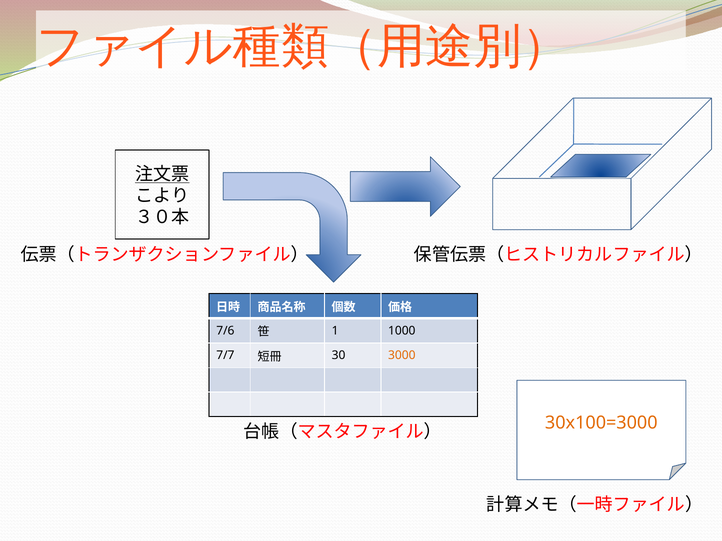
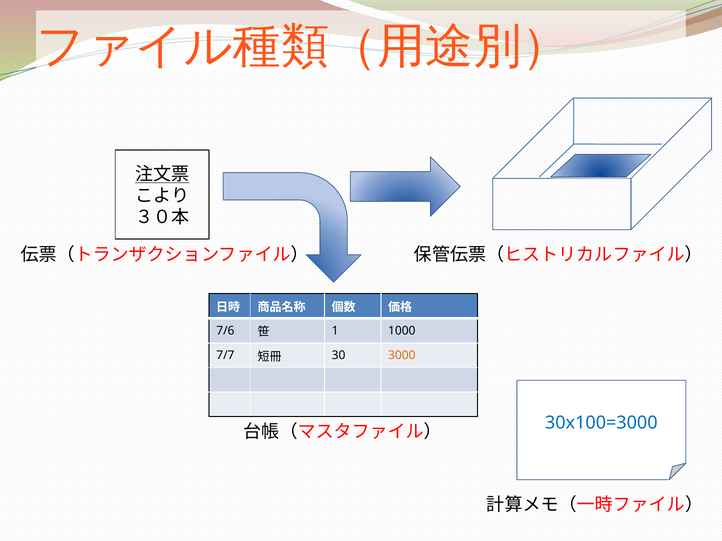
30x100=3000 colour: orange -> blue
